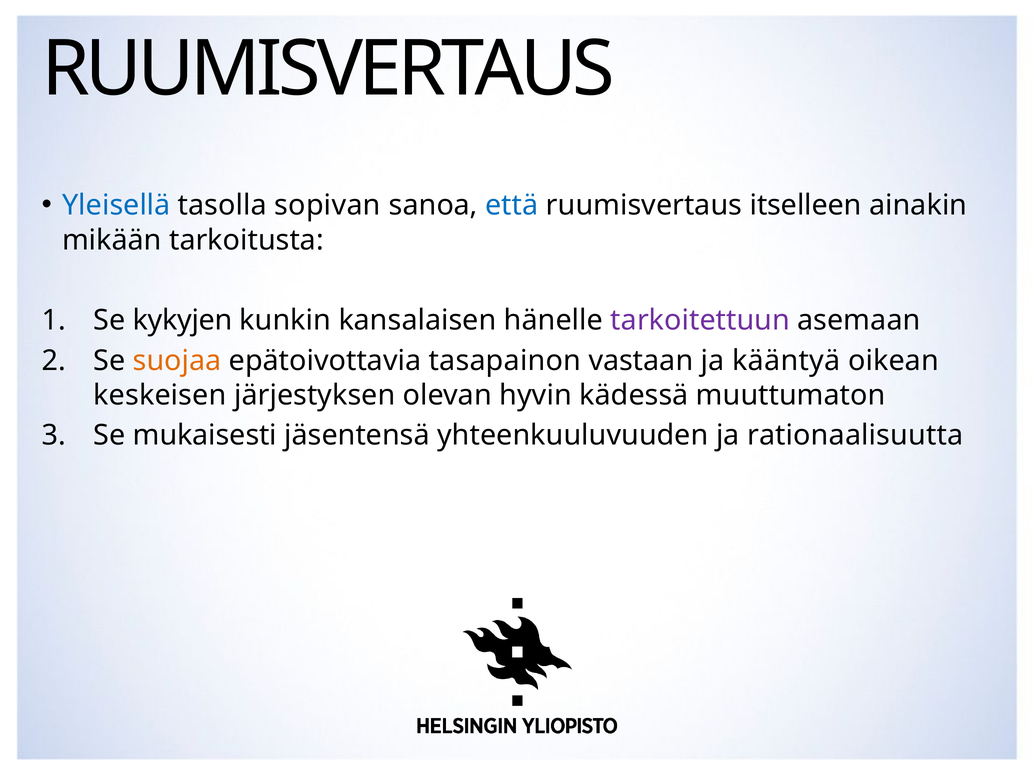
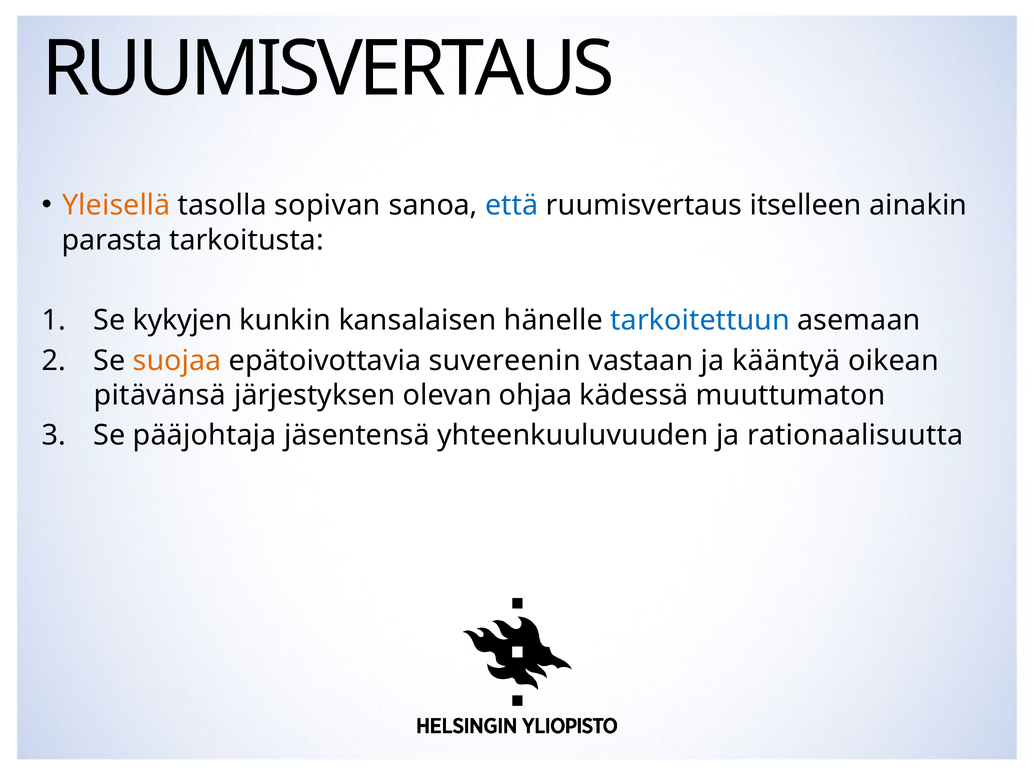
Yleisellä colour: blue -> orange
mikään: mikään -> parasta
tarkoitettuun colour: purple -> blue
tasapainon: tasapainon -> suvereenin
keskeisen: keskeisen -> pitävänsä
hyvin: hyvin -> ohjaa
mukaisesti: mukaisesti -> pääjohtaja
